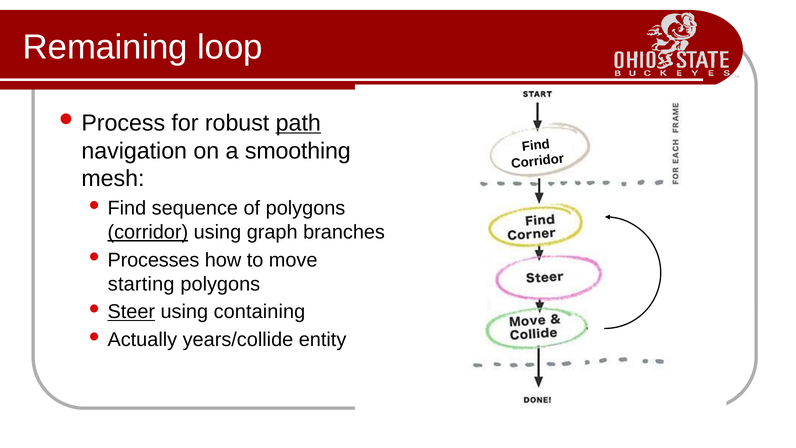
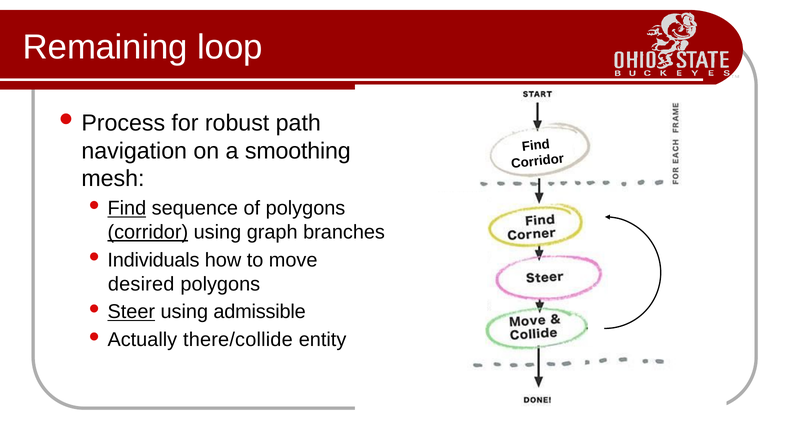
path underline: present -> none
Find at (127, 208) underline: none -> present
Processes: Processes -> Individuals
starting: starting -> desired
containing: containing -> admissible
years/collide: years/collide -> there/collide
